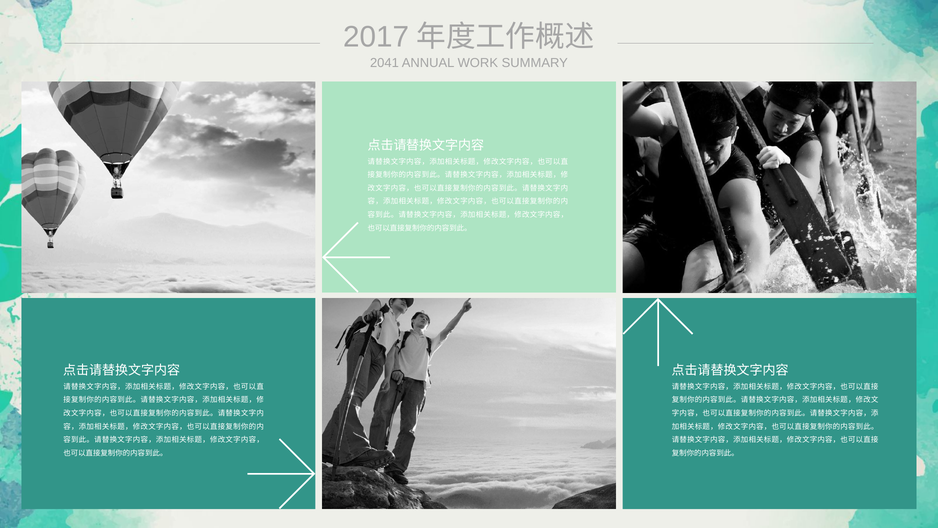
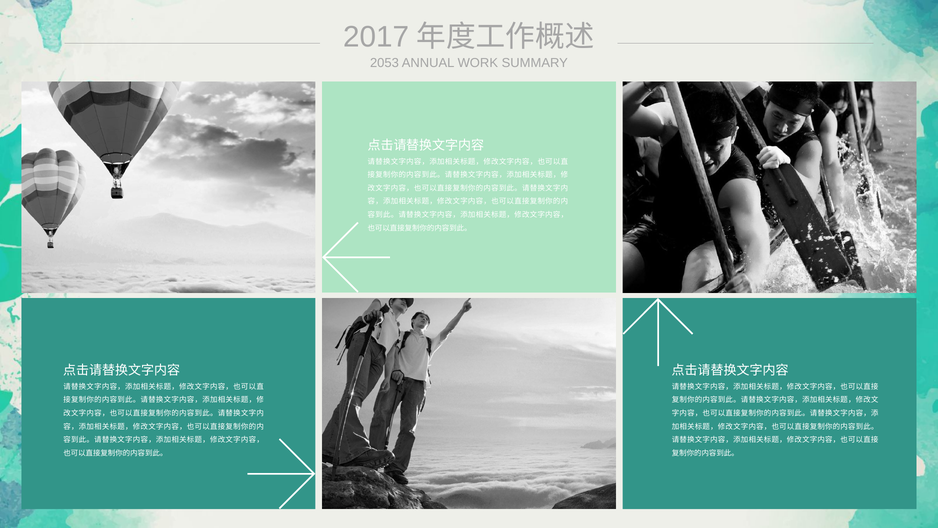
2041: 2041 -> 2053
